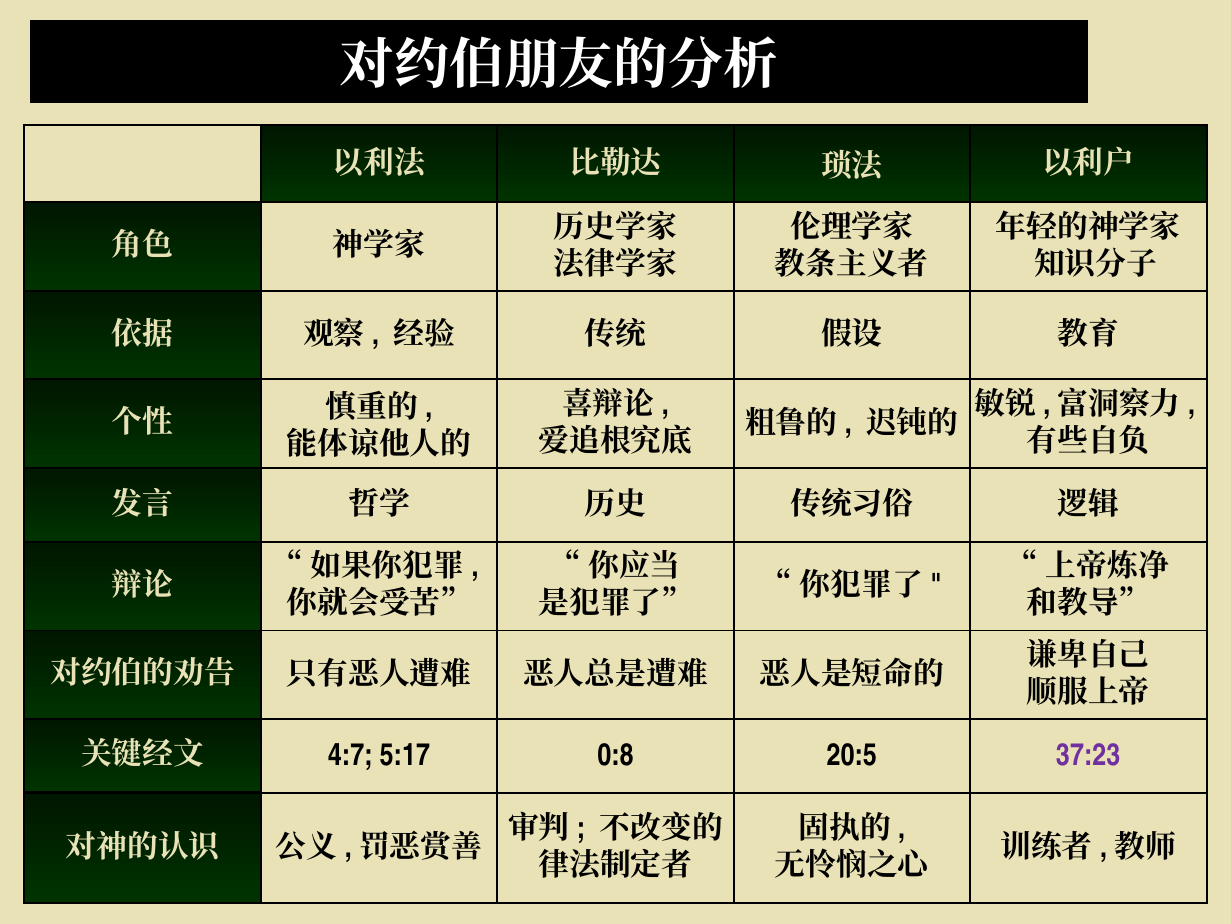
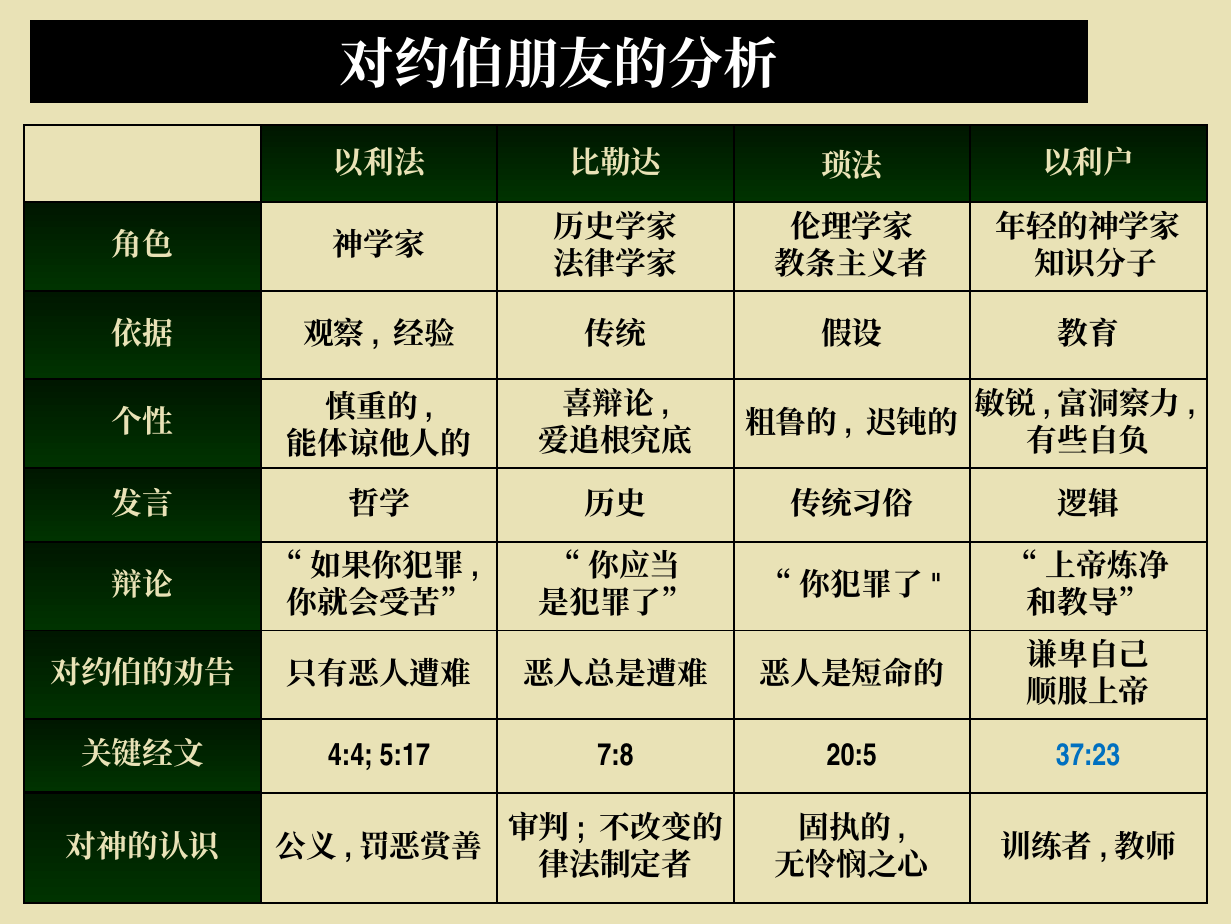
4:7: 4:7 -> 4:4
0:8: 0:8 -> 7:8
37:23 colour: purple -> blue
